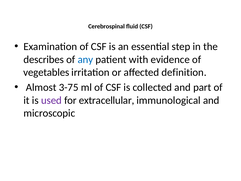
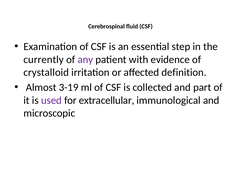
describes: describes -> currently
any colour: blue -> purple
vegetables: vegetables -> crystalloid
3-75: 3-75 -> 3-19
